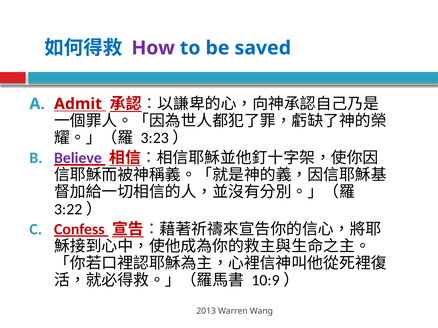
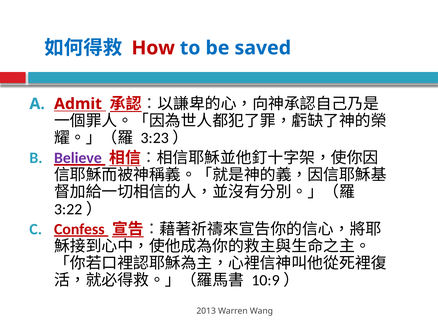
How colour: purple -> red
